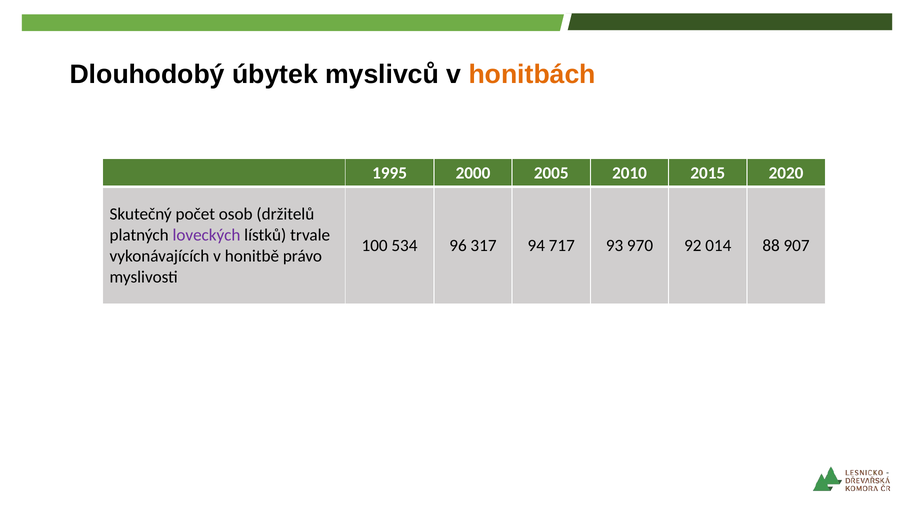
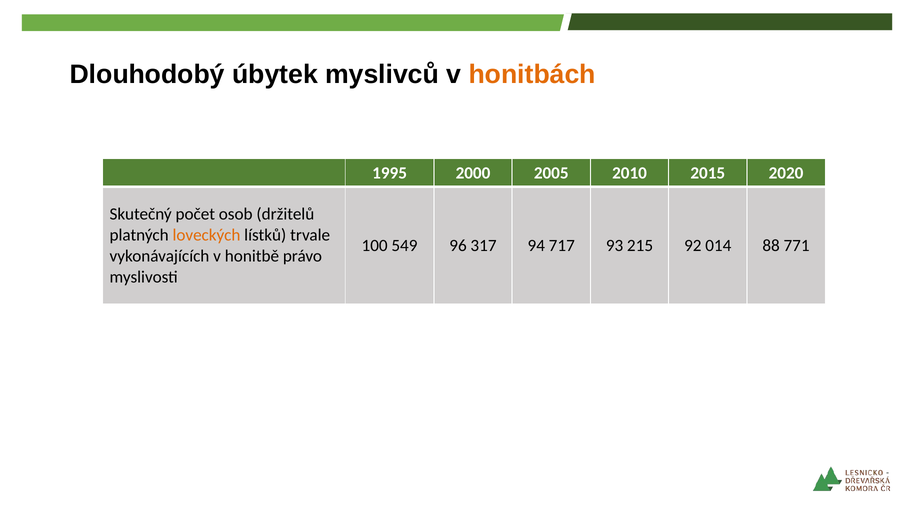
loveckých colour: purple -> orange
534: 534 -> 549
970: 970 -> 215
907: 907 -> 771
